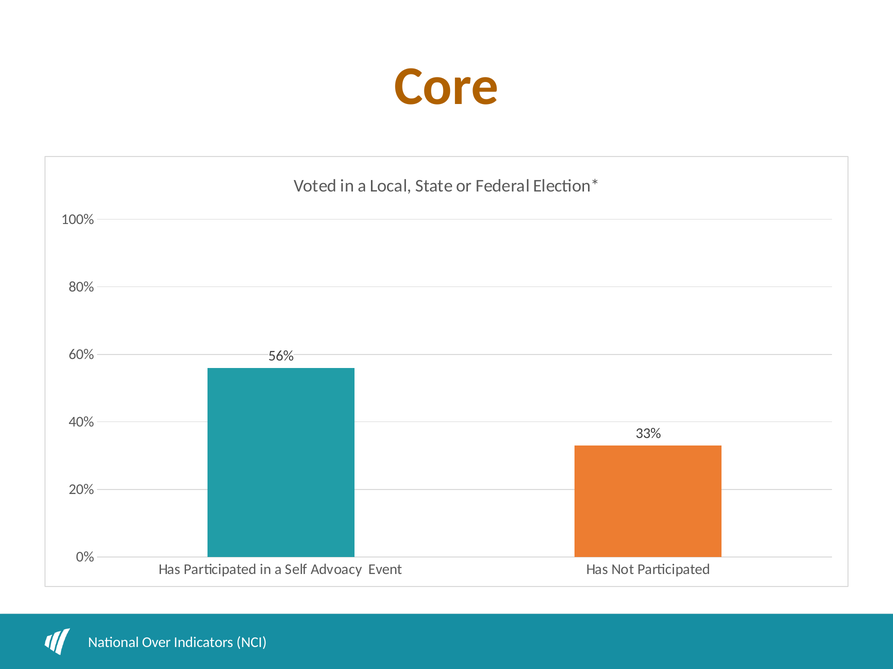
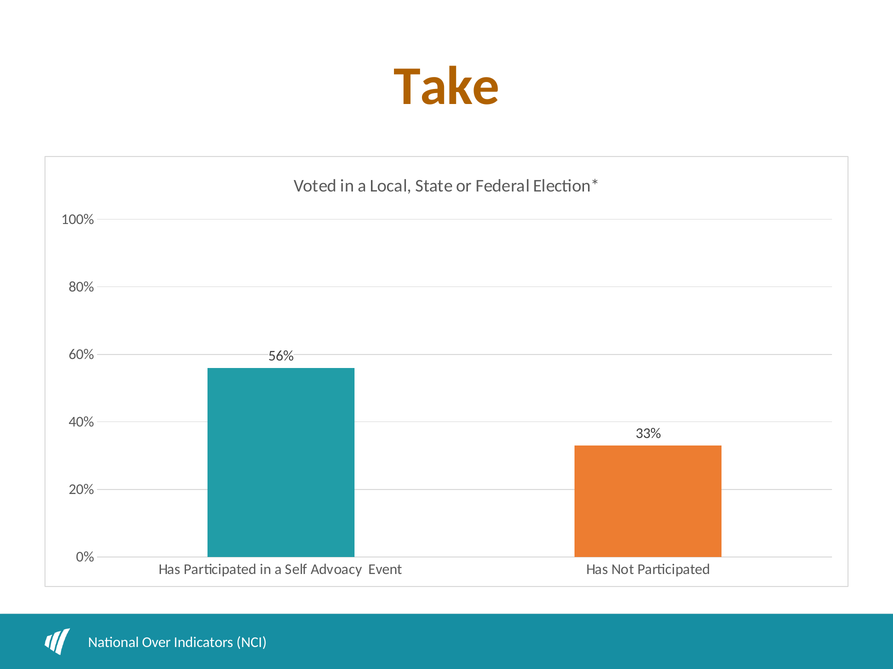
Core: Core -> Take
